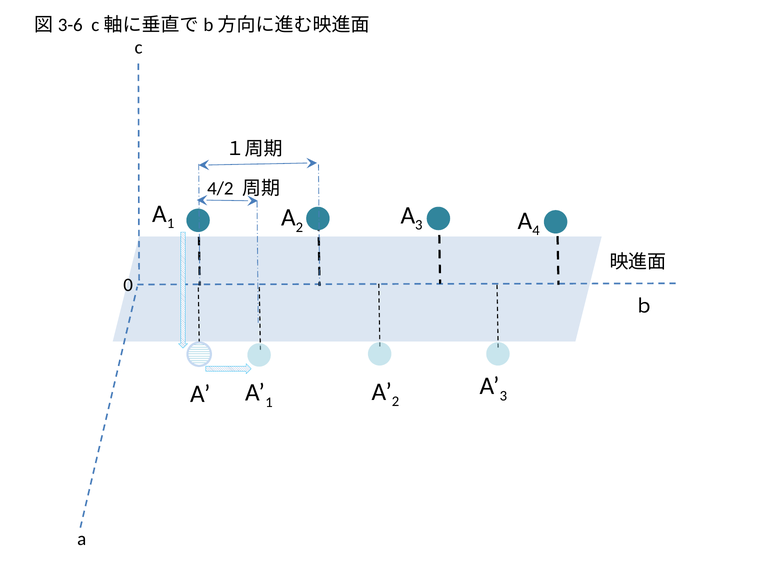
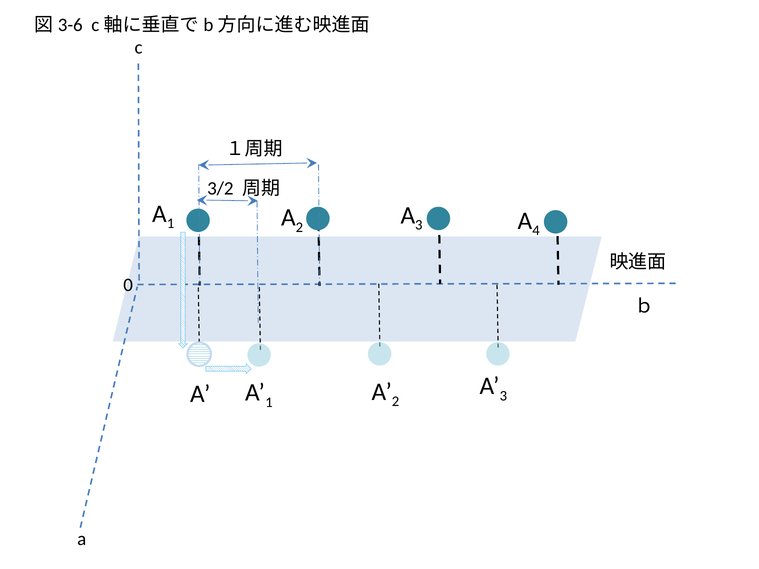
4/2: 4/2 -> 3/2
